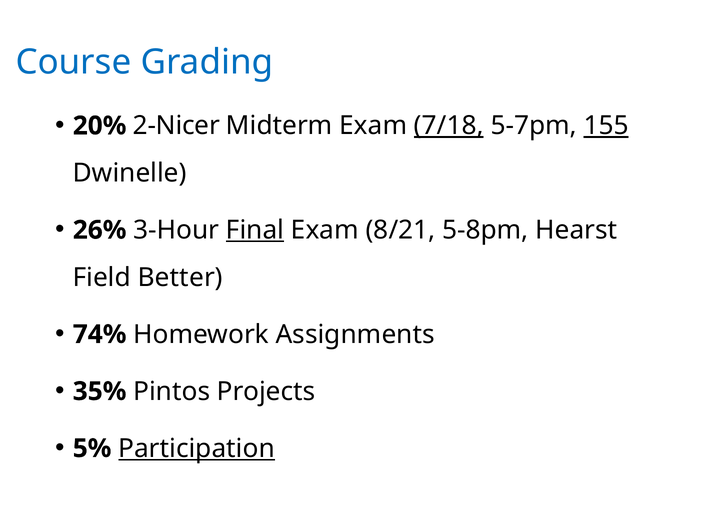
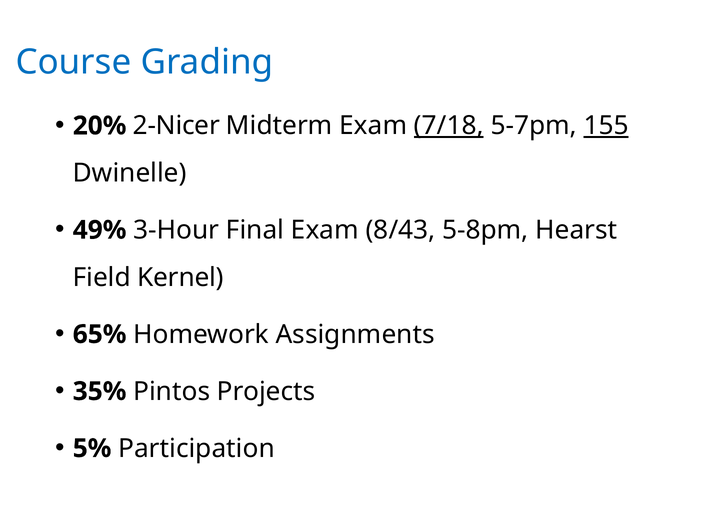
26%: 26% -> 49%
Final underline: present -> none
8/21: 8/21 -> 8/43
Better: Better -> Kernel
74%: 74% -> 65%
Participation underline: present -> none
